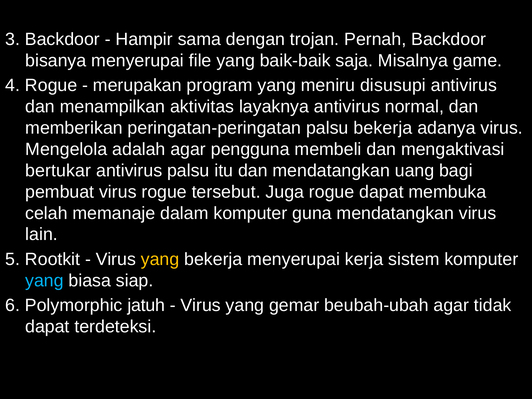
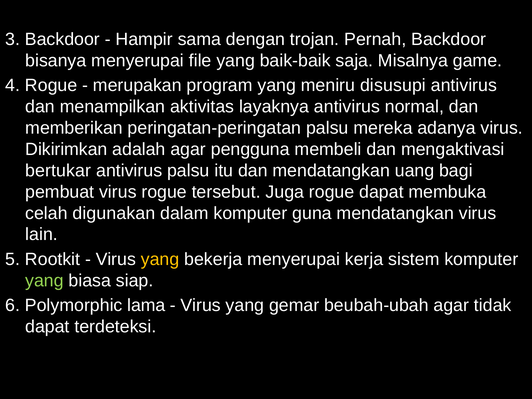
palsu bekerja: bekerja -> mereka
Mengelola: Mengelola -> Dikirimkan
memanaje: memanaje -> digunakan
yang at (44, 281) colour: light blue -> light green
jatuh: jatuh -> lama
